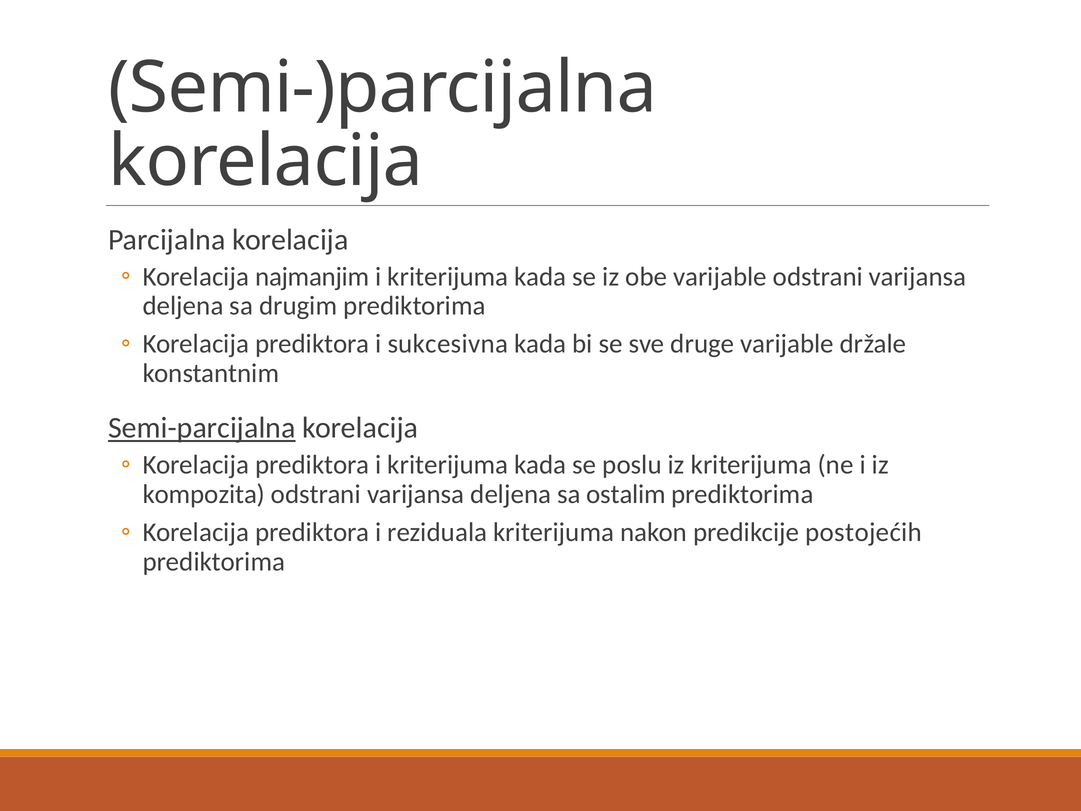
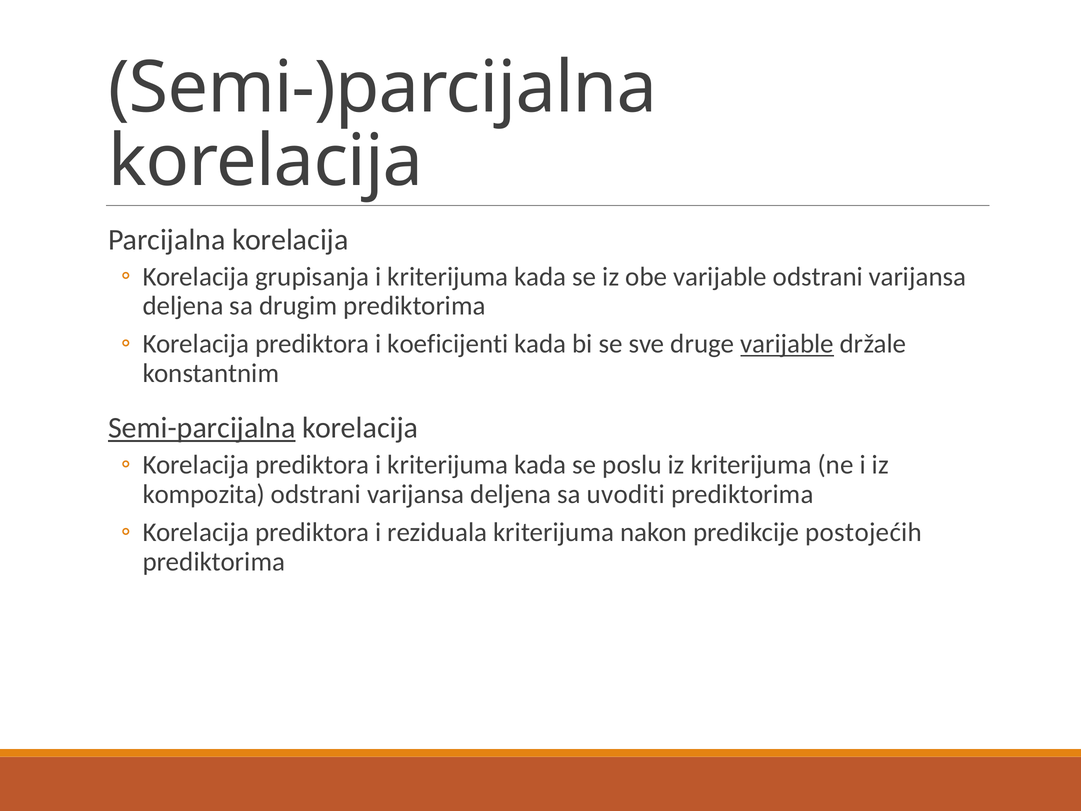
najmanjim: najmanjim -> grupisanja
sukcesivna: sukcesivna -> koeficijenti
varijable at (787, 344) underline: none -> present
ostalim: ostalim -> uvoditi
